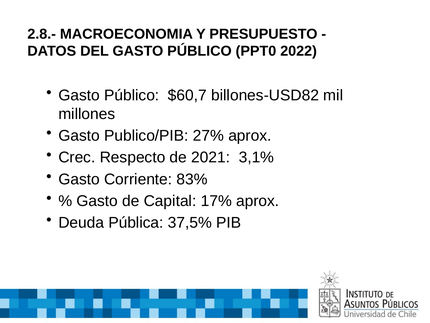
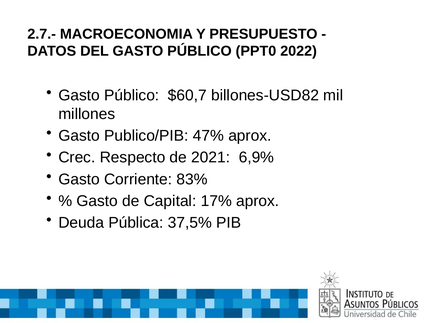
2.8.-: 2.8.- -> 2.7.-
27%: 27% -> 47%
3,1%: 3,1% -> 6,9%
